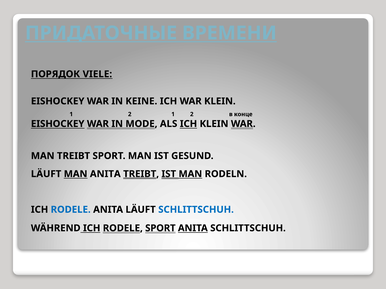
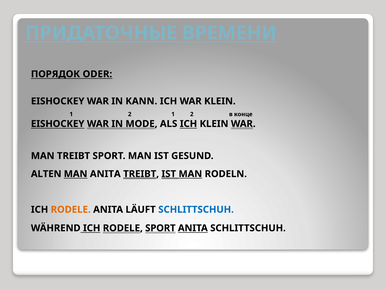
VIELE: VIELE -> ODER
KEINE: KEINE -> KANN
LÄUFT at (46, 174): LÄUFT -> ALTEN
RODELE at (71, 210) colour: blue -> orange
